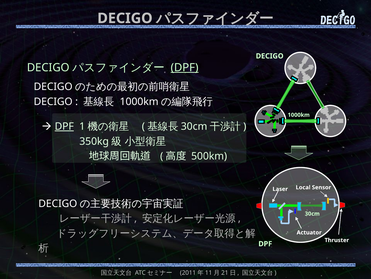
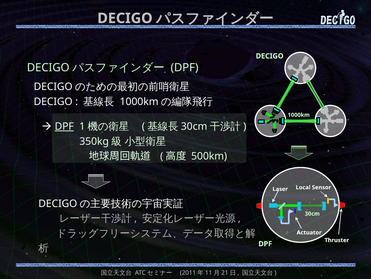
DPF at (185, 67) underline: present -> none
